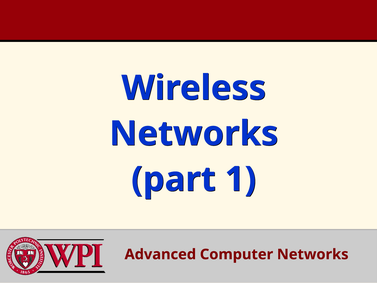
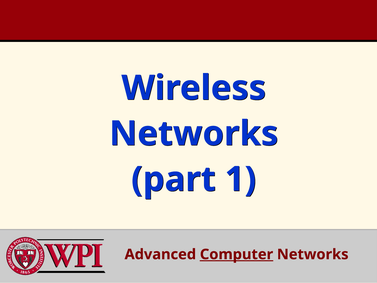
Computer underline: none -> present
